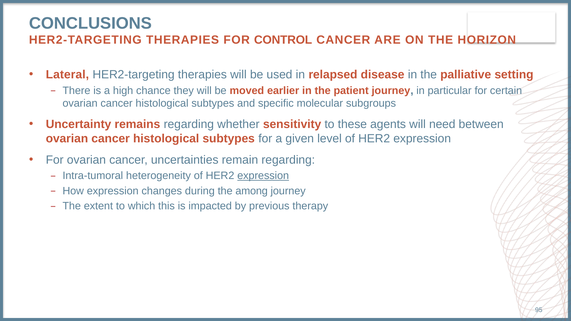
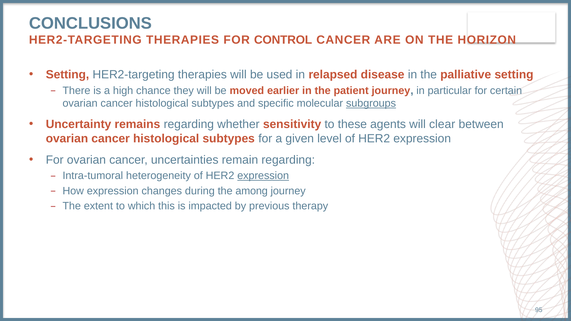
Lateral at (67, 75): Lateral -> Setting
subgroups underline: none -> present
need: need -> clear
